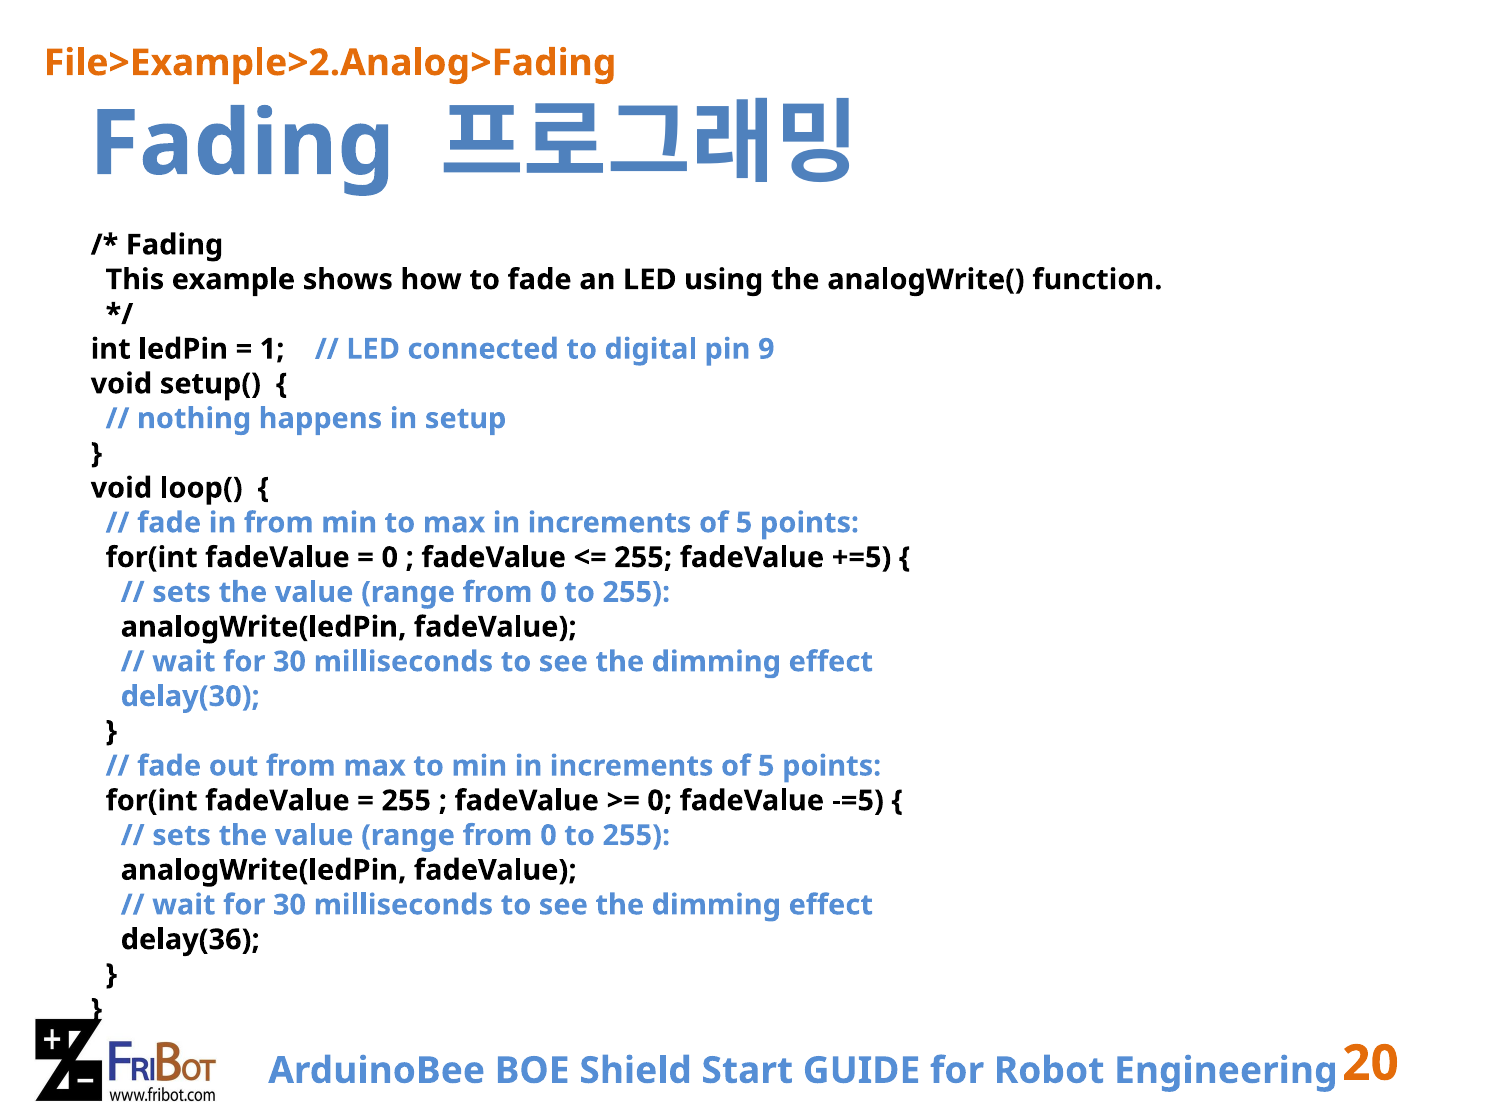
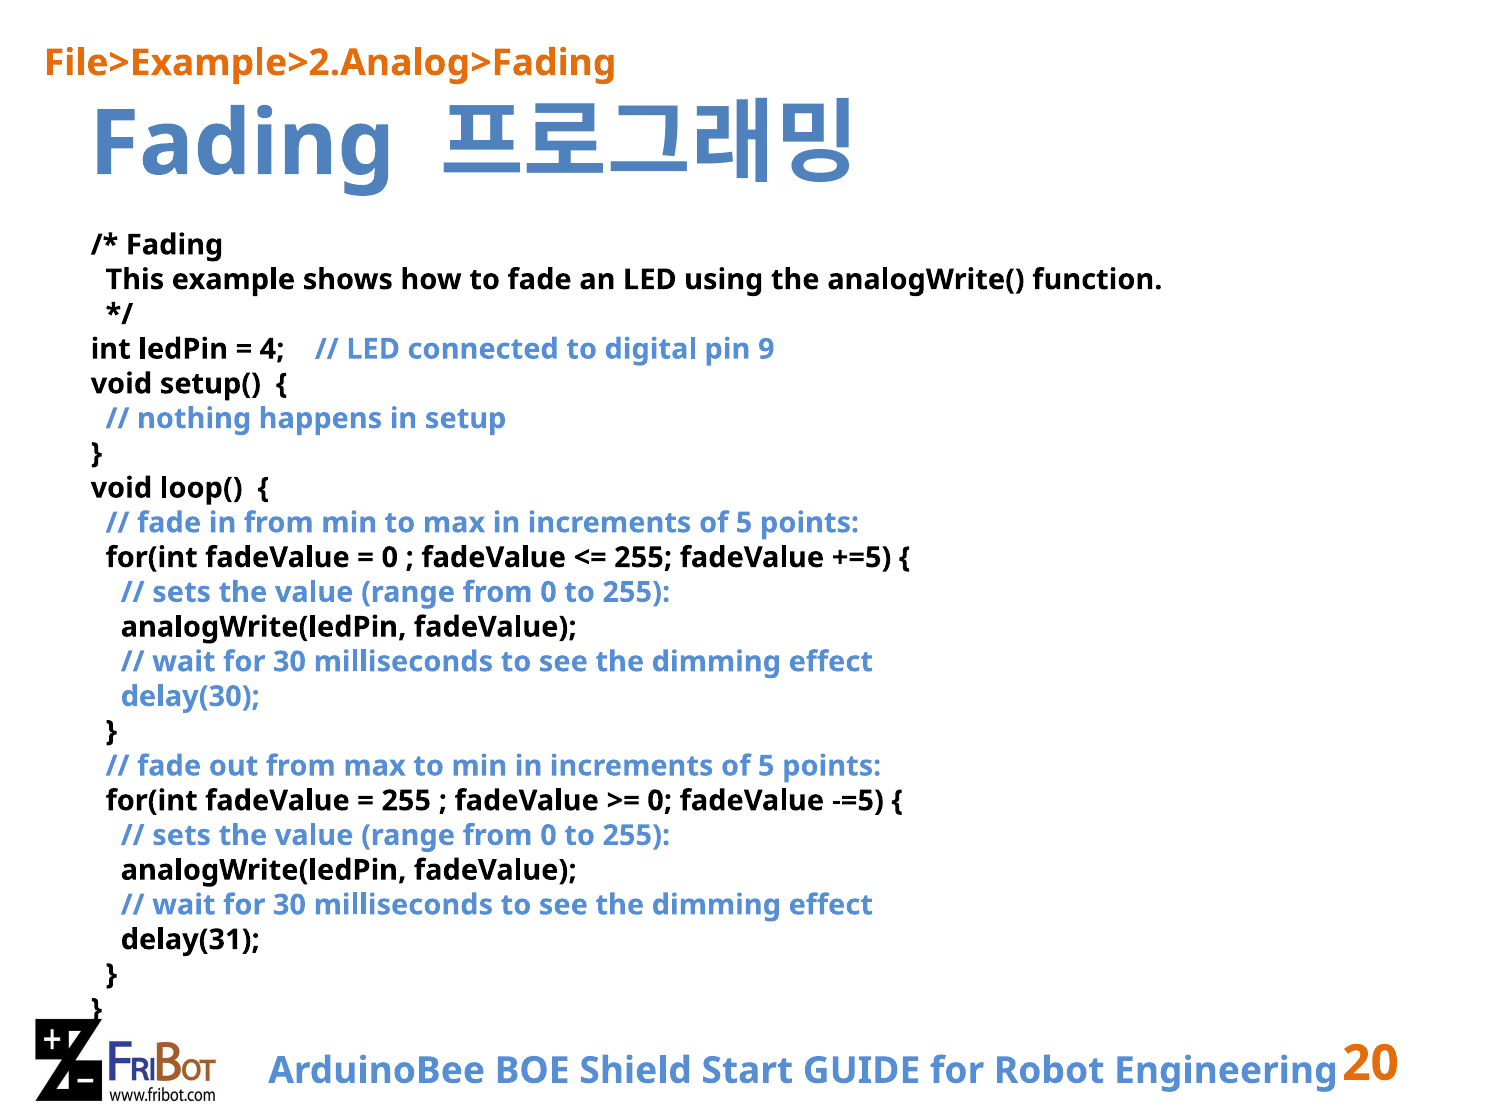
1: 1 -> 4
delay(36: delay(36 -> delay(31
